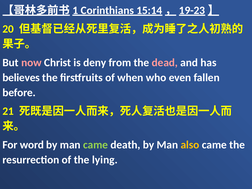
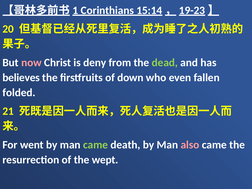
dead colour: pink -> light green
when: when -> down
before: before -> folded
word: word -> went
also colour: yellow -> pink
lying: lying -> wept
